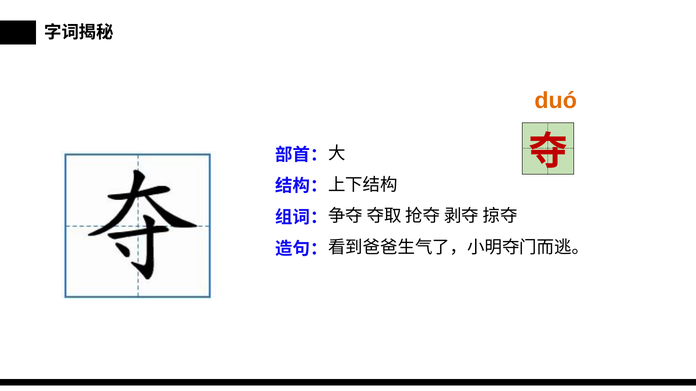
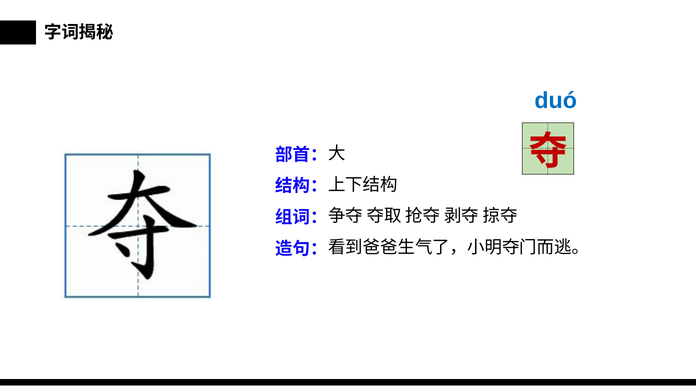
duó colour: orange -> blue
